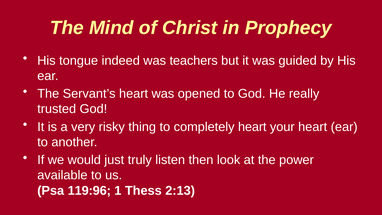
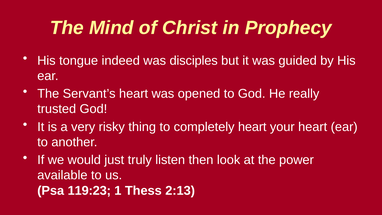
teachers: teachers -> disciples
119:96: 119:96 -> 119:23
